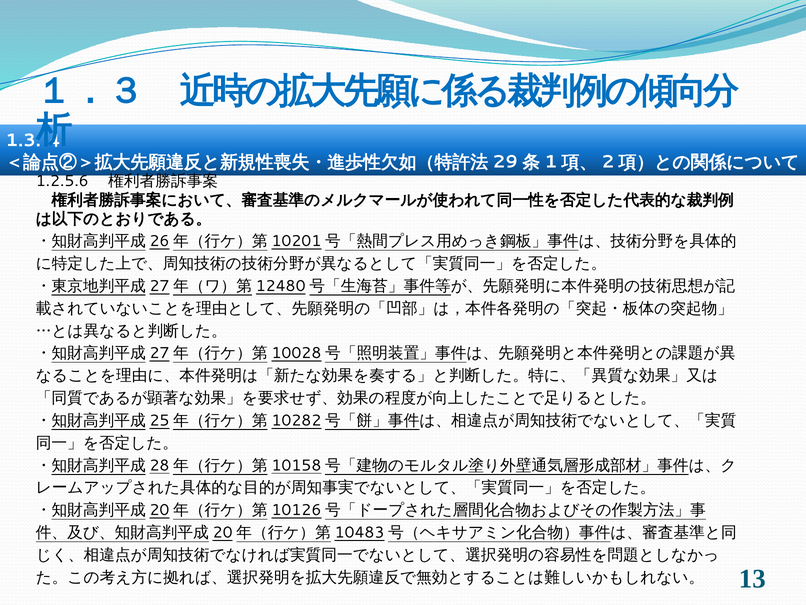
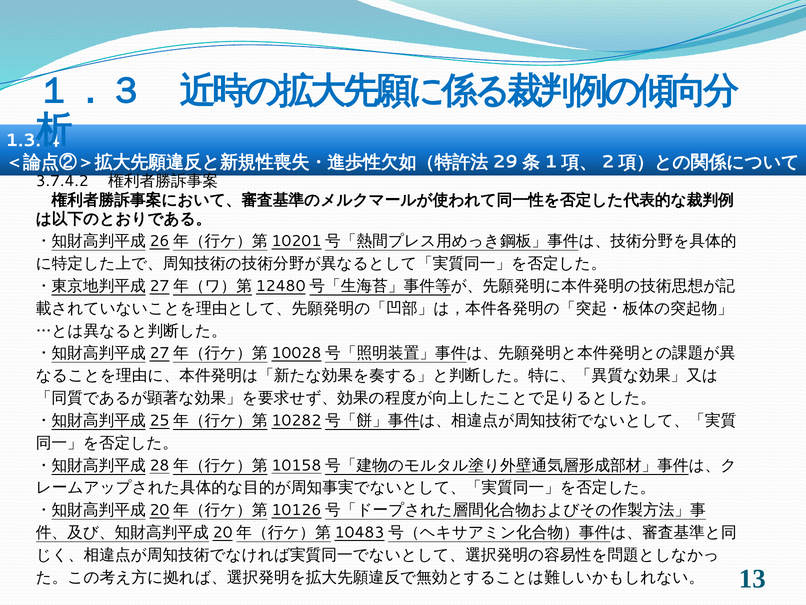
1.2.5.6: 1.2.5.6 -> 3.7.4.2
